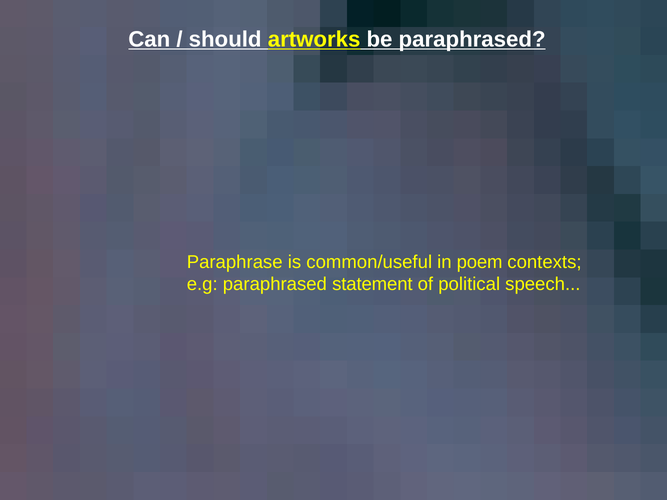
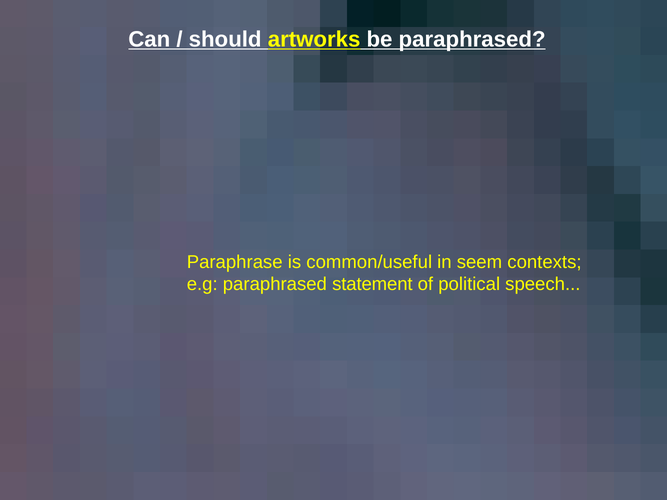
poem: poem -> seem
